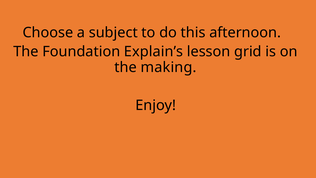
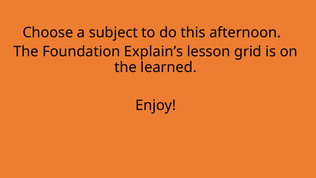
making: making -> learned
